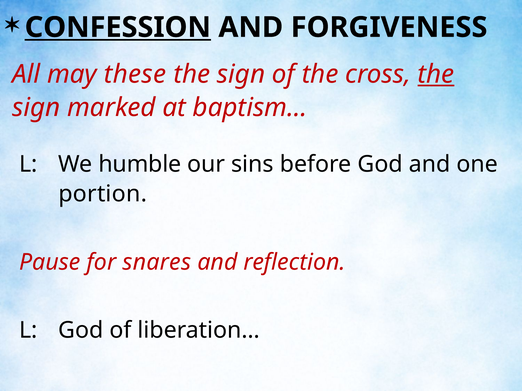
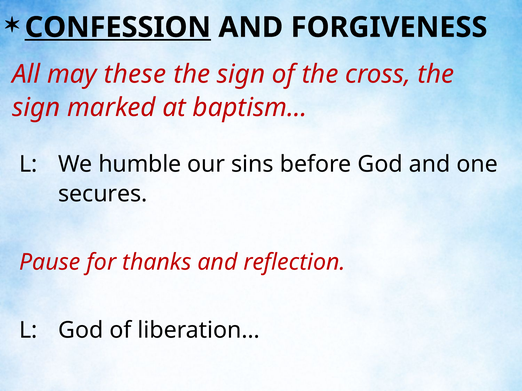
the at (436, 74) underline: present -> none
portion: portion -> secures
snares: snares -> thanks
